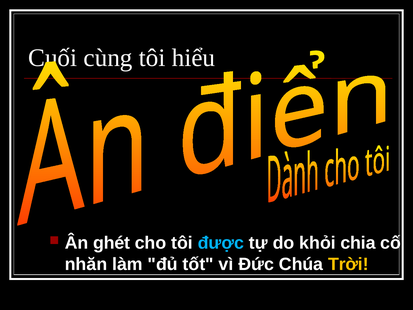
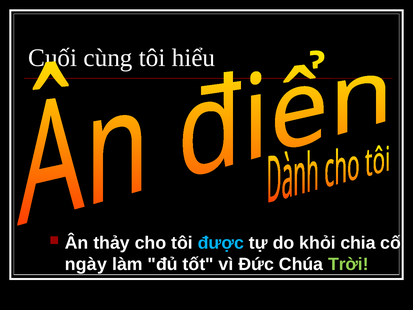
ghét: ghét -> thảy
nhăn: nhăn -> ngày
Trời colour: yellow -> light green
